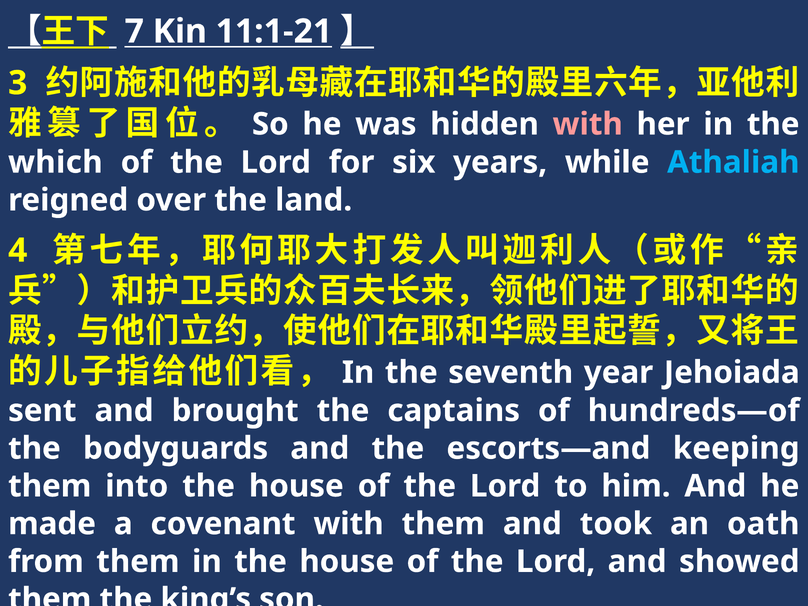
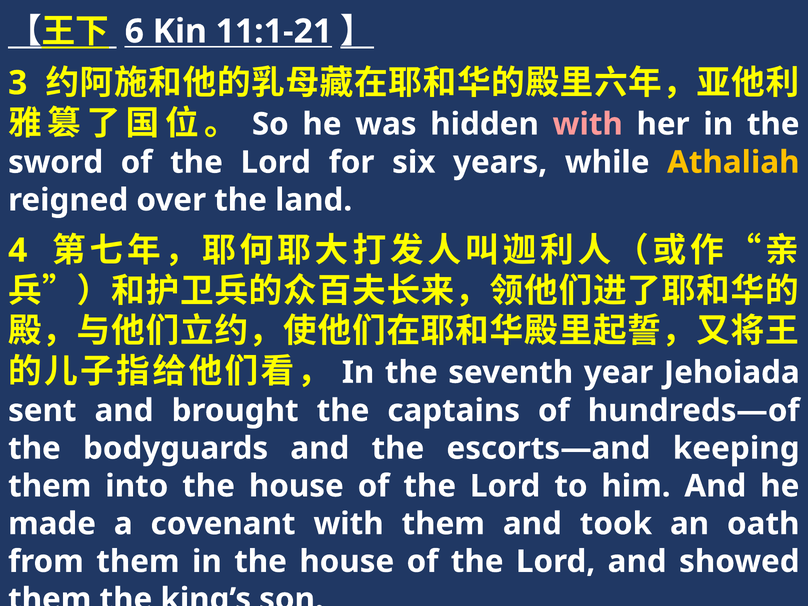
7: 7 -> 6
which: which -> sword
Athaliah colour: light blue -> yellow
